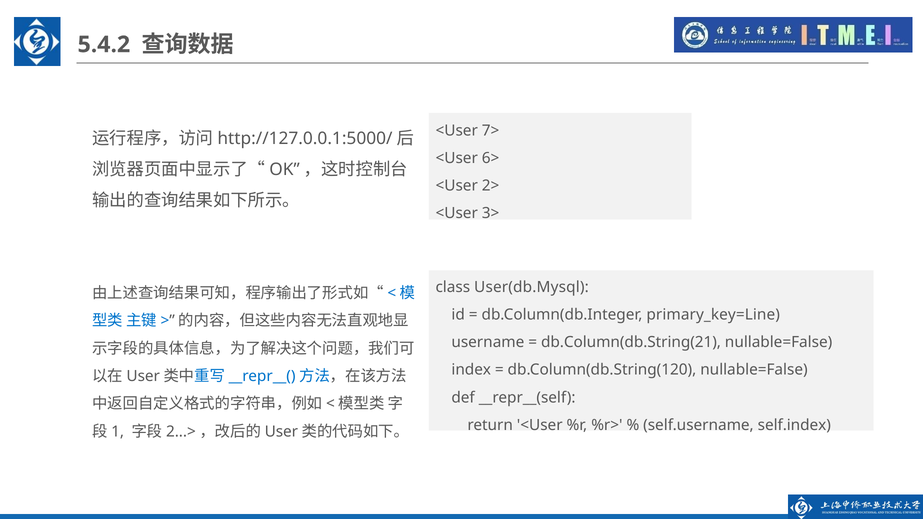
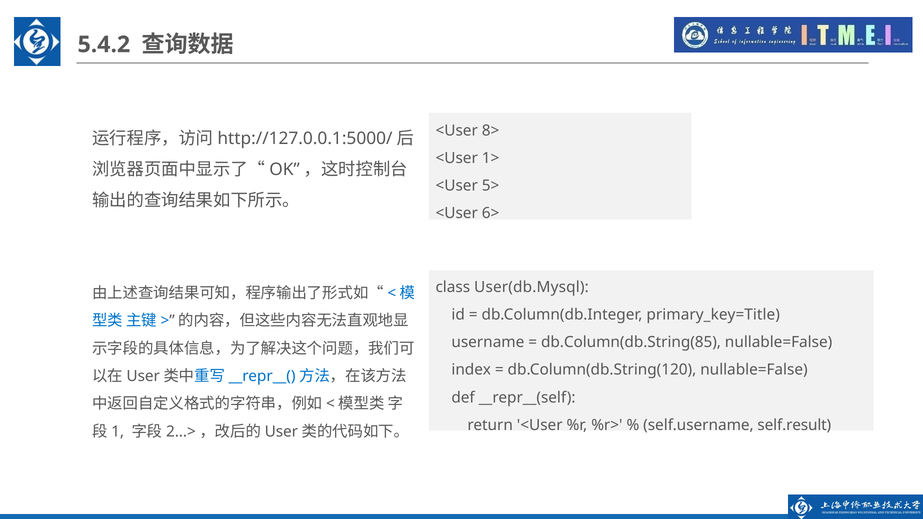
7>: 7> -> 8>
6>: 6> -> 1>
2>: 2> -> 5>
3>: 3> -> 6>
primary_key=Line: primary_key=Line -> primary_key=Title
db.Column(db.String(21: db.Column(db.String(21 -> db.Column(db.String(85
self.index: self.index -> self.result
